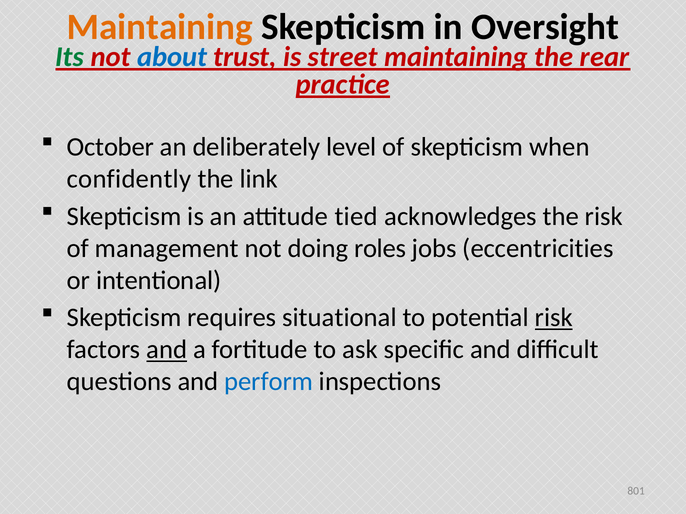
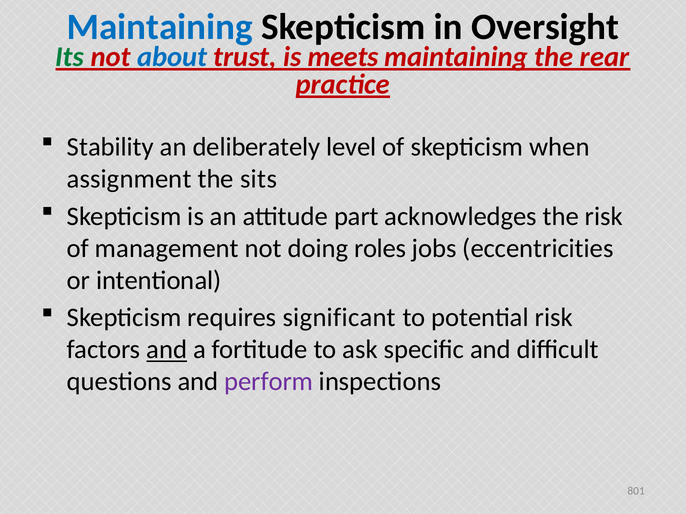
Maintaining at (160, 27) colour: orange -> blue
street: street -> meets
October: October -> Stability
confidently: confidently -> assignment
link: link -> sits
tied: tied -> part
situational: situational -> significant
risk at (554, 318) underline: present -> none
perform colour: blue -> purple
